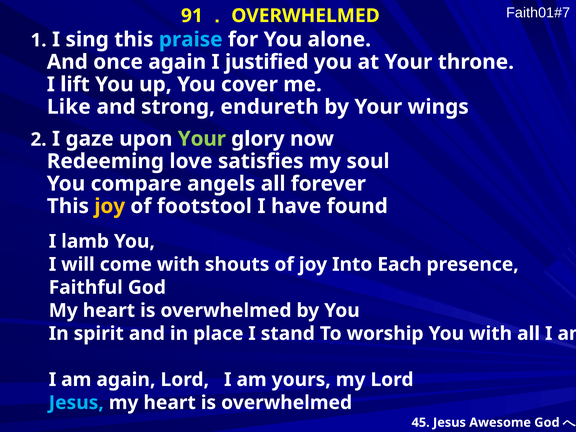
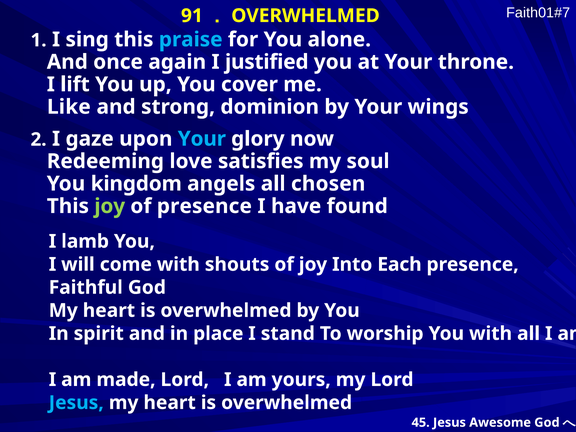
endureth: endureth -> dominion
Your at (202, 139) colour: light green -> light blue
compare: compare -> kingdom
forever: forever -> chosen
joy at (110, 206) colour: yellow -> light green
of footstool: footstool -> presence
am again: again -> made
